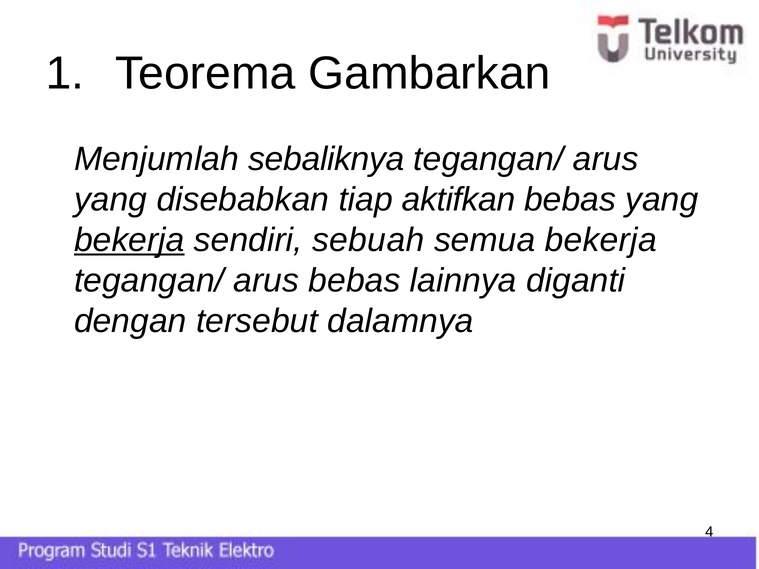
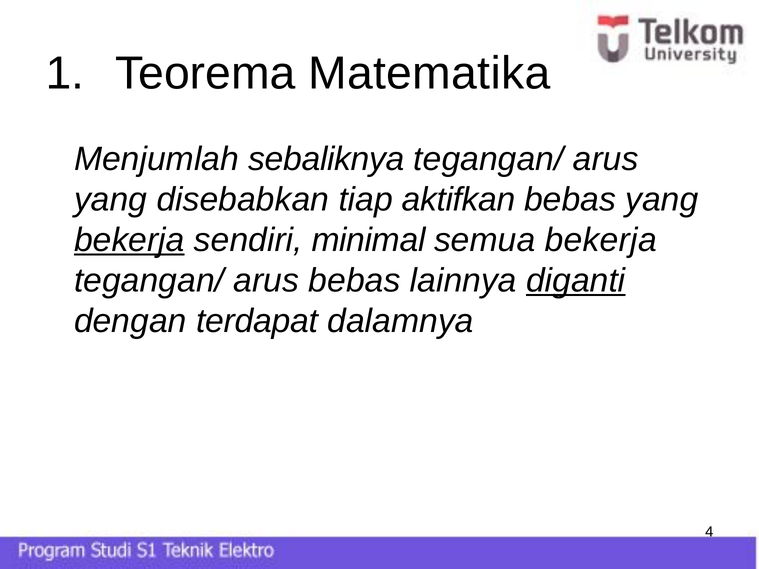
Gambarkan: Gambarkan -> Matematika
sebuah: sebuah -> minimal
diganti underline: none -> present
tersebut: tersebut -> terdapat
